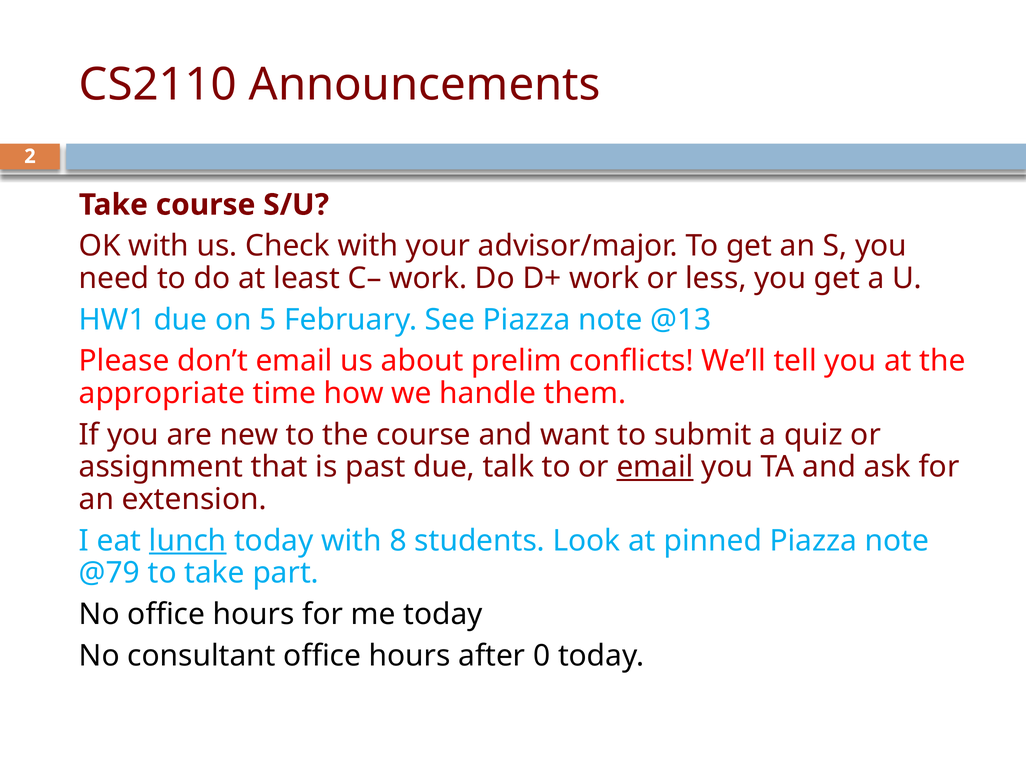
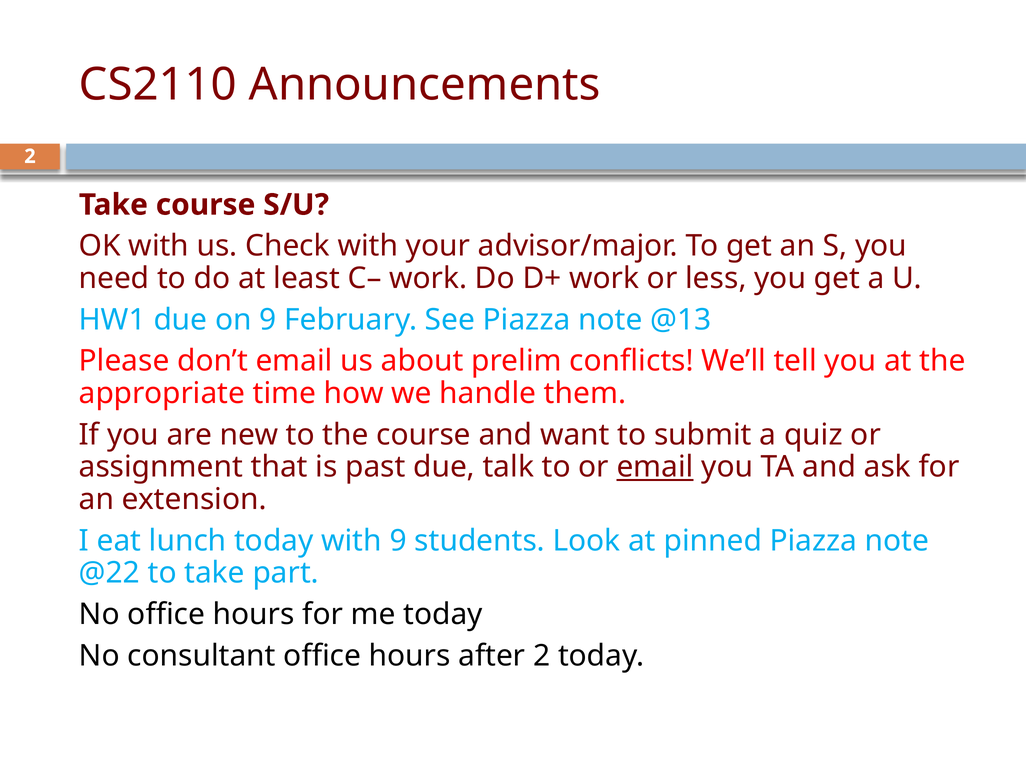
on 5: 5 -> 9
lunch underline: present -> none
with 8: 8 -> 9
@79: @79 -> @22
after 0: 0 -> 2
